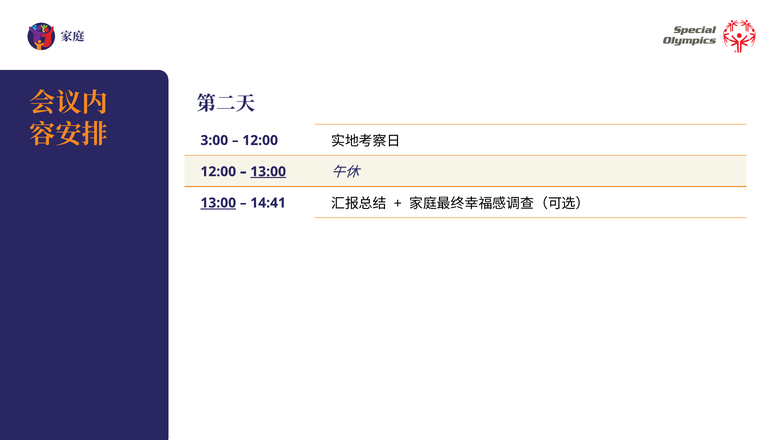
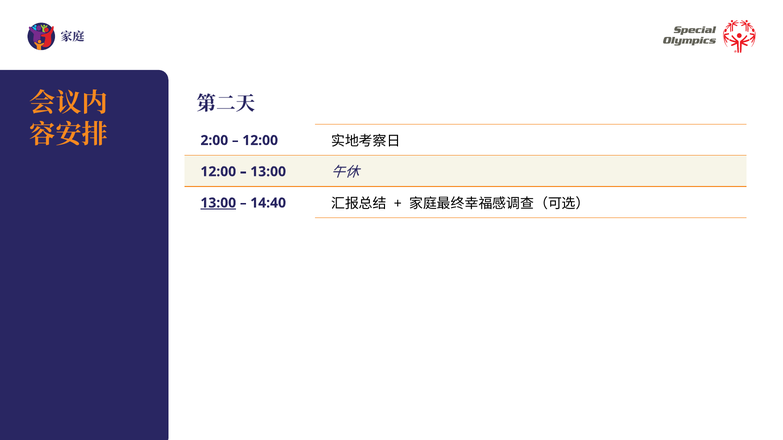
3:00: 3:00 -> 2:00
13:00 at (268, 172) underline: present -> none
14:41: 14:41 -> 14:40
